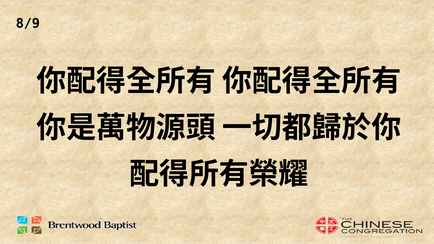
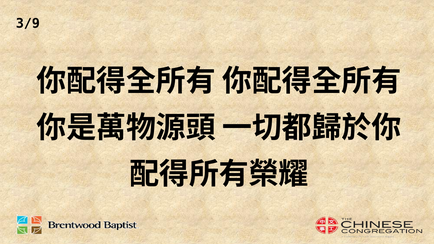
8/9: 8/9 -> 3/9
